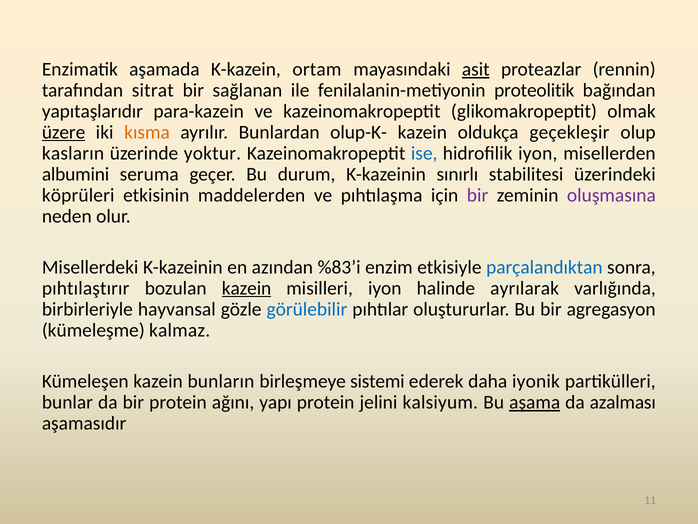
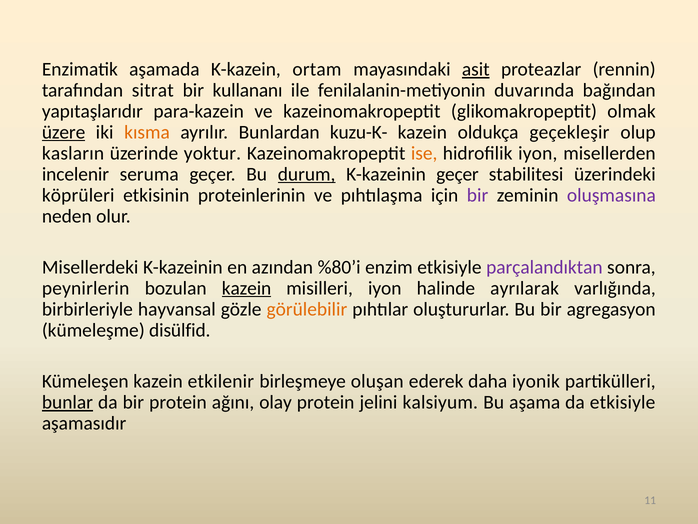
sağlanan: sağlanan -> kullananı
proteolitik: proteolitik -> duvarında
olup-K-: olup-K- -> kuzu-K-
ise colour: blue -> orange
albumini: albumini -> incelenir
durum underline: none -> present
K-kazeinin sınırlı: sınırlı -> geçer
maddelerden: maddelerden -> proteinlerinin
%83’i: %83’i -> %80’i
parçalandıktan colour: blue -> purple
pıhtılaştırır: pıhtılaştırır -> peynirlerin
görülebilir colour: blue -> orange
kalmaz: kalmaz -> disülfid
bunların: bunların -> etkilenir
sistemi: sistemi -> oluşan
bunlar underline: none -> present
yapı: yapı -> olay
aşama underline: present -> none
da azalması: azalması -> etkisiyle
